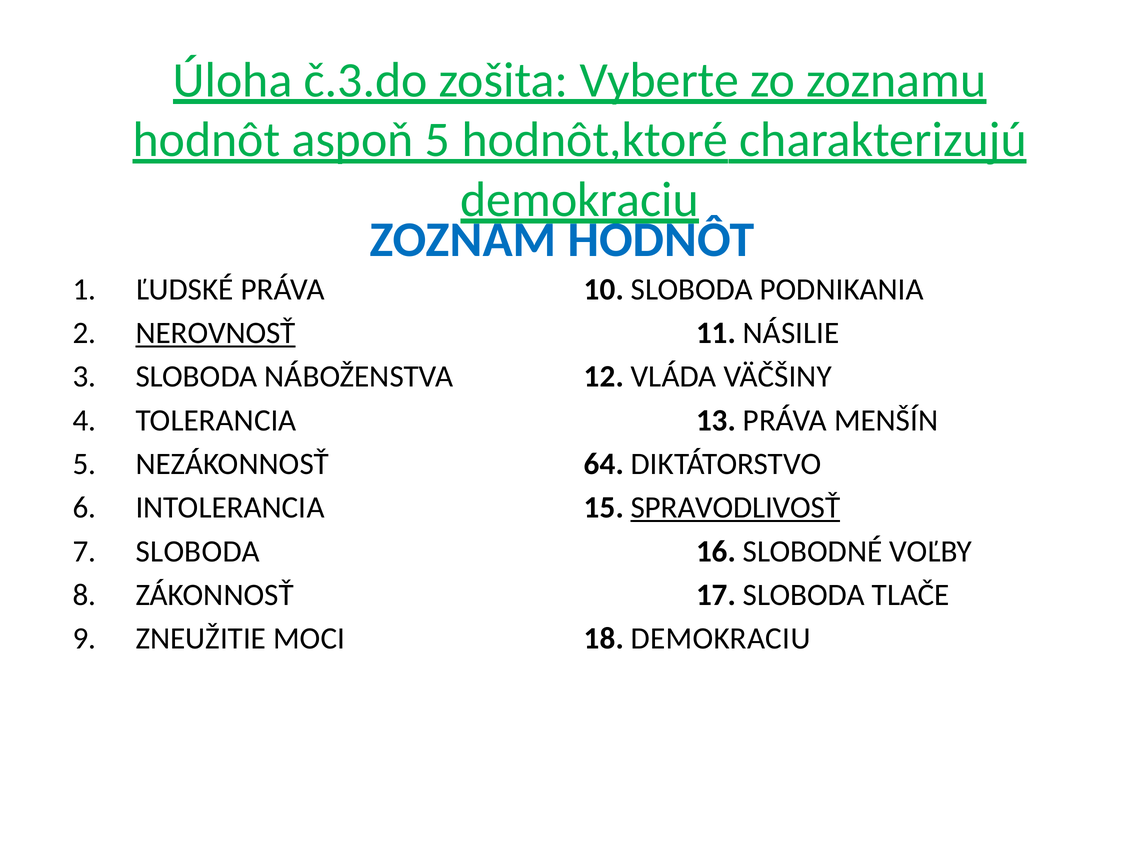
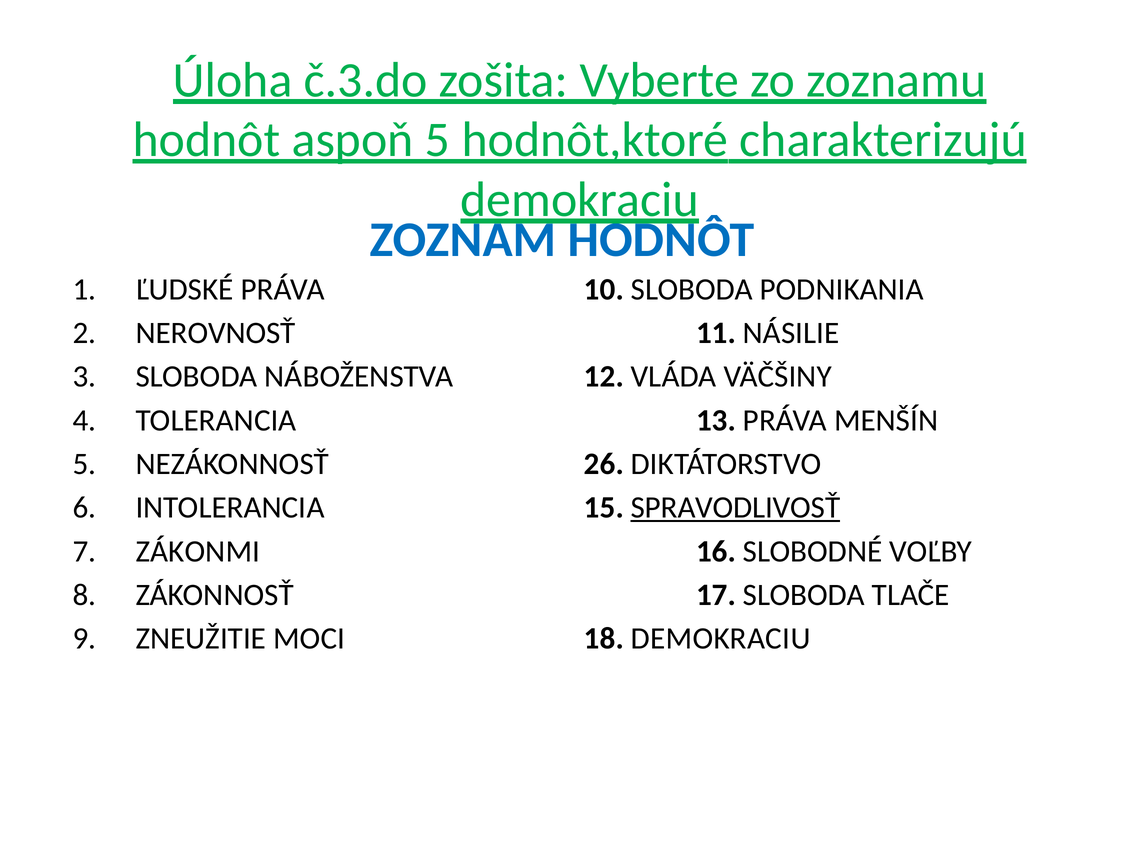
NEROVNOSŤ underline: present -> none
64: 64 -> 26
SLOBODA at (198, 551): SLOBODA -> ZÁKONMI
